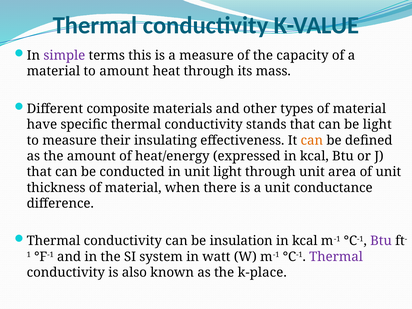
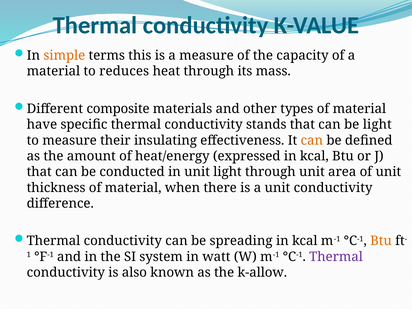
simple colour: purple -> orange
to amount: amount -> reduces
unit conductance: conductance -> conductivity
insulation: insulation -> spreading
Btu at (381, 241) colour: purple -> orange
k-place: k-place -> k-allow
